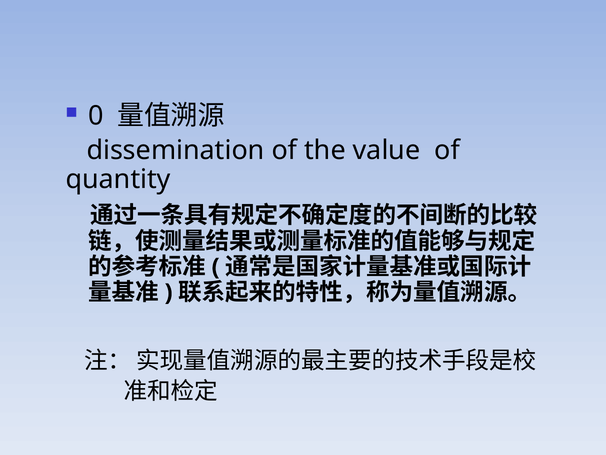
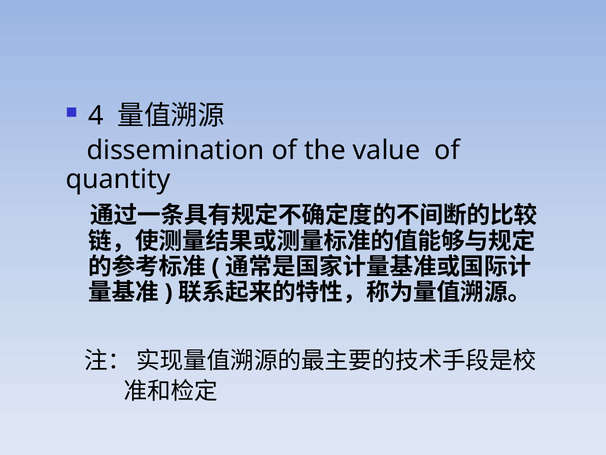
0: 0 -> 4
